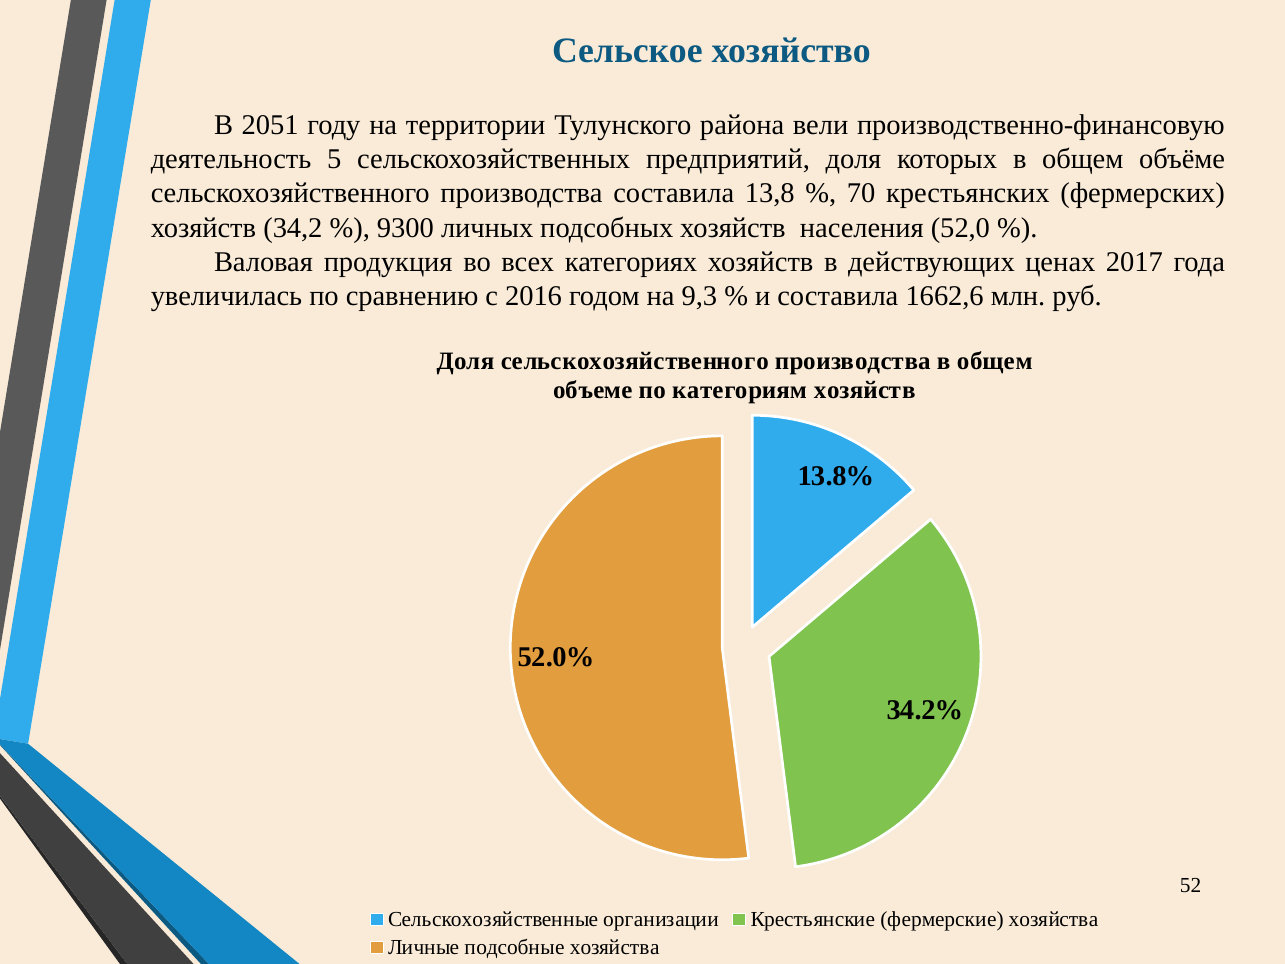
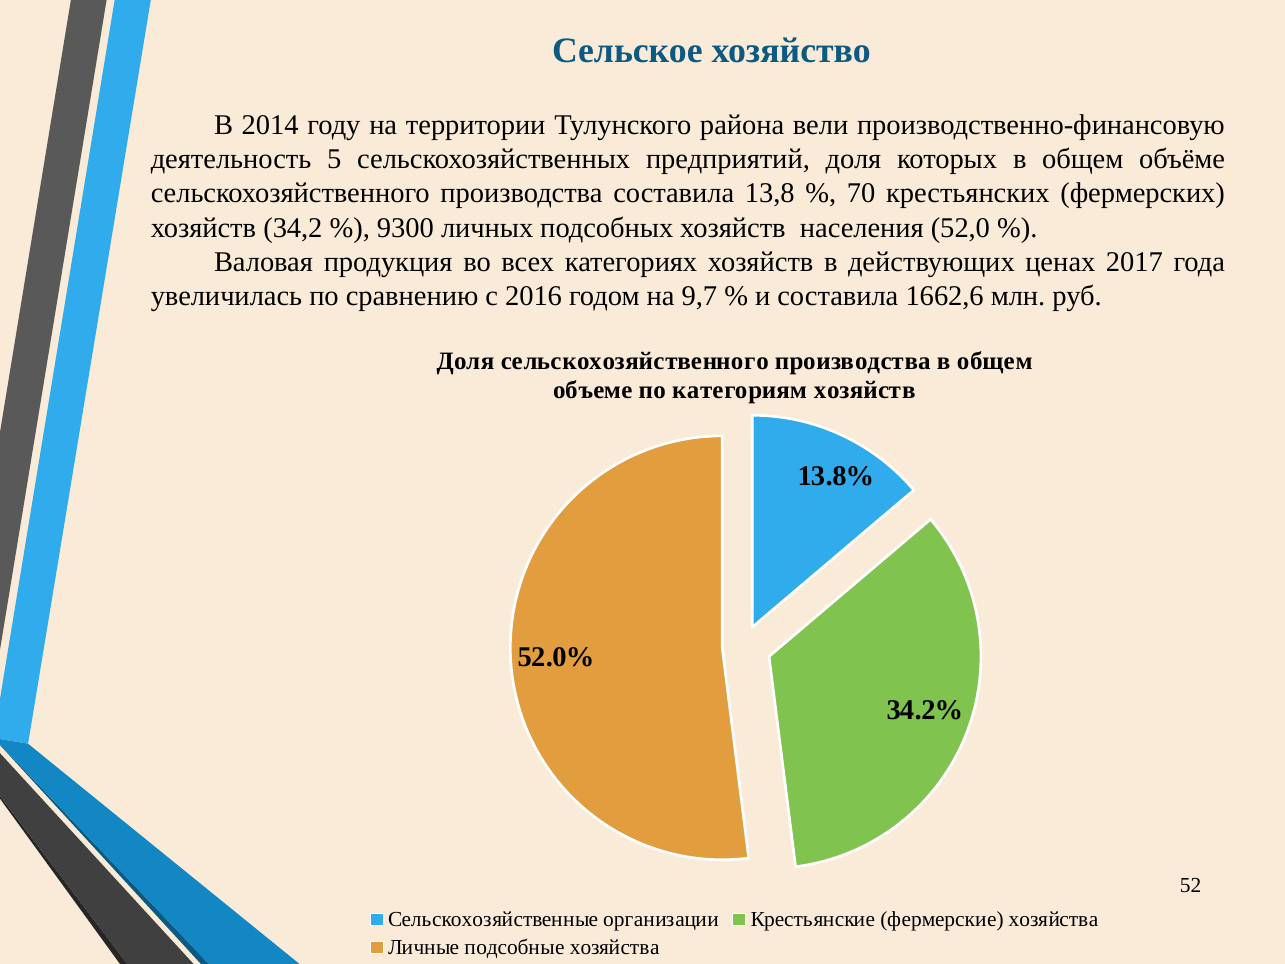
2051: 2051 -> 2014
9,3: 9,3 -> 9,7
